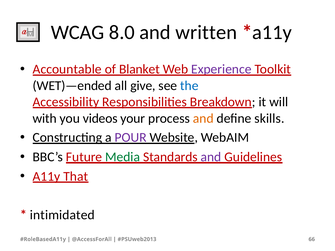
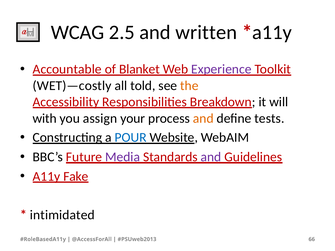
8.0: 8.0 -> 2.5
WET)—ended: WET)—ended -> WET)—costly
give: give -> told
the colour: blue -> orange
videos: videos -> assign
skills: skills -> tests
POUR colour: purple -> blue
Media colour: green -> purple
That: That -> Fake
